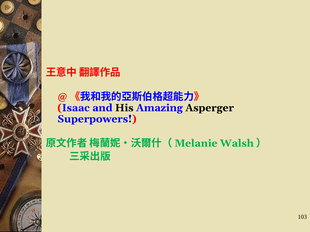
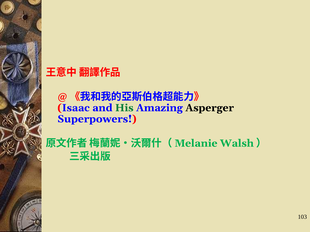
His colour: black -> green
